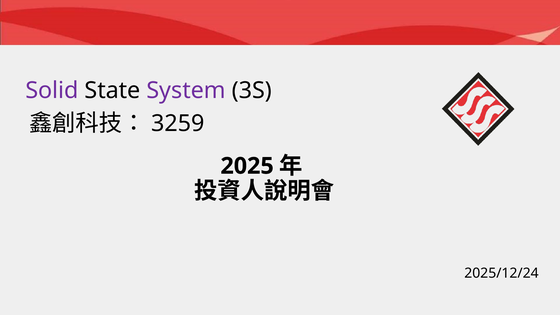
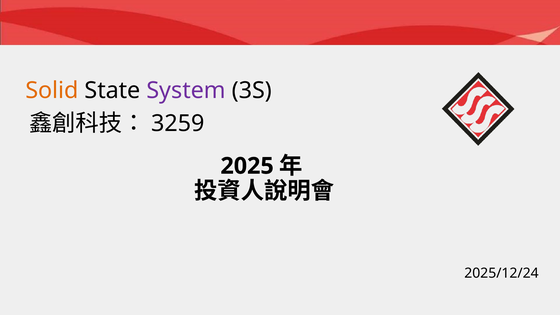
Solid colour: purple -> orange
